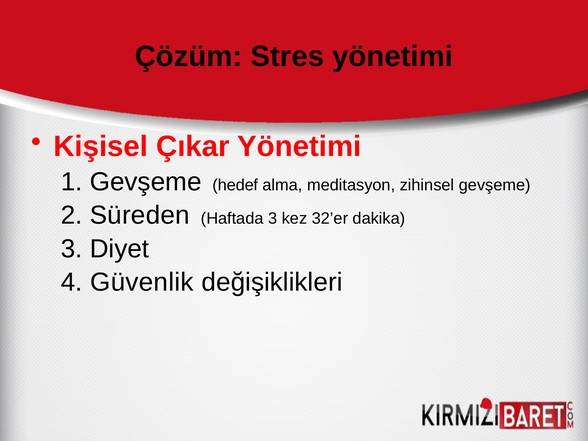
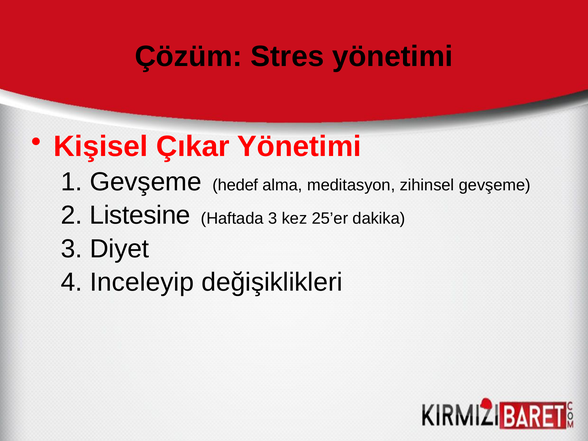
Süreden: Süreden -> Listesine
32’er: 32’er -> 25’er
Güvenlik: Güvenlik -> Inceleyip
